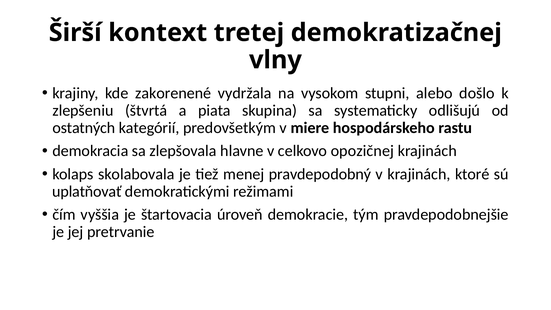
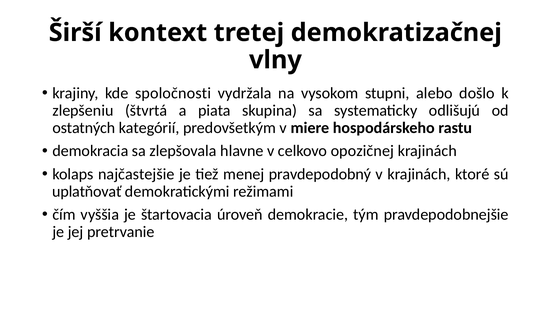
zakorenené: zakorenené -> spoločnosti
skolabovala: skolabovala -> najčastejšie
